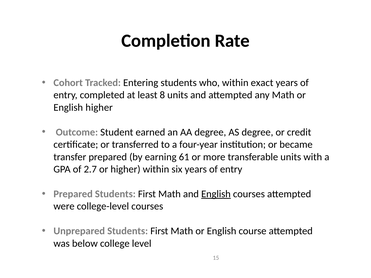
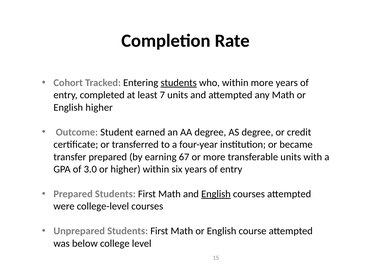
students at (179, 83) underline: none -> present
within exact: exact -> more
8: 8 -> 7
61: 61 -> 67
2.7: 2.7 -> 3.0
